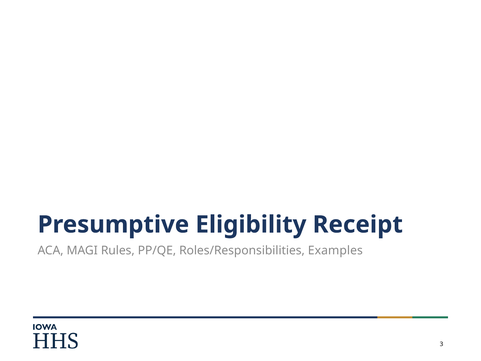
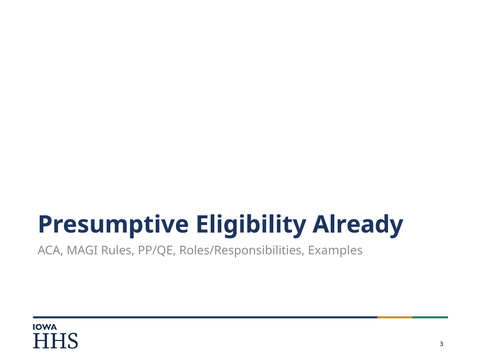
Receipt: Receipt -> Already
